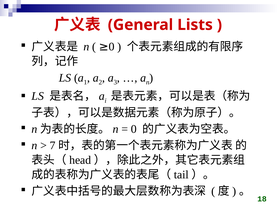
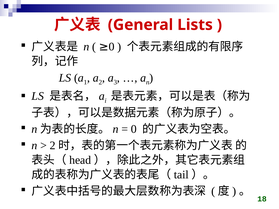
7 at (53, 146): 7 -> 2
